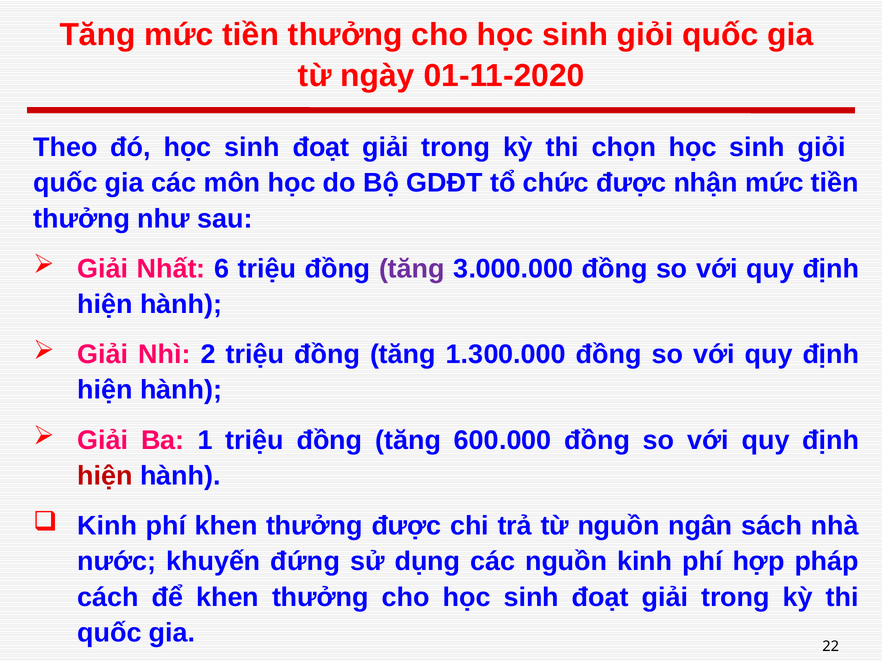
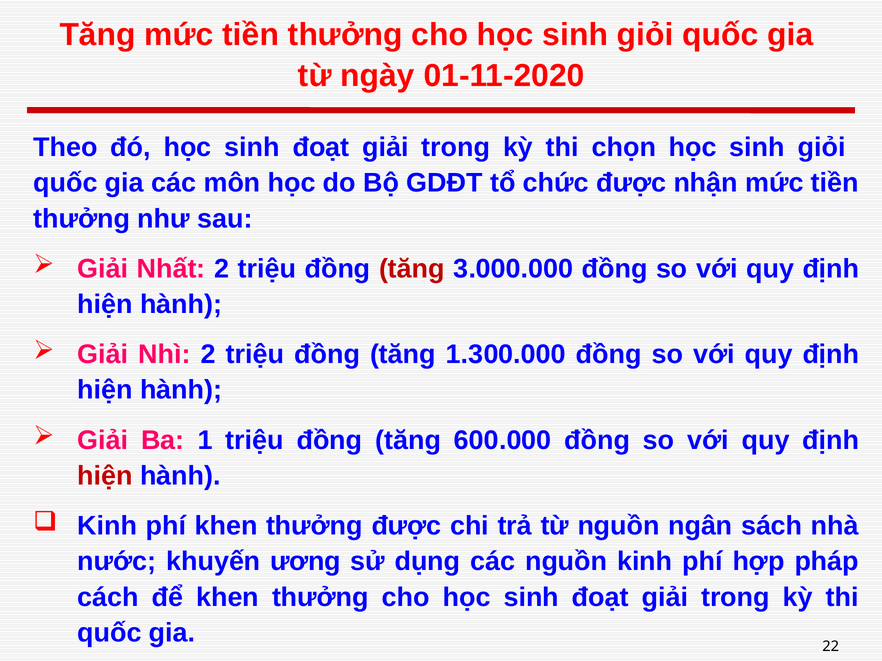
Nhất 6: 6 -> 2
tăng at (412, 269) colour: purple -> red
đứng: đứng -> ương
